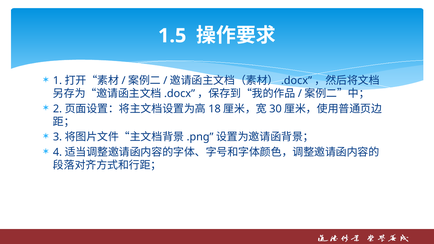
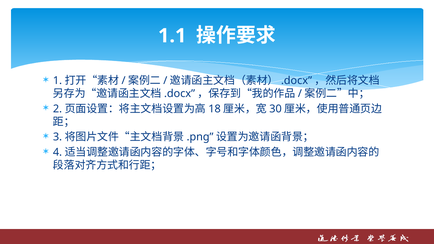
1.5: 1.5 -> 1.1
